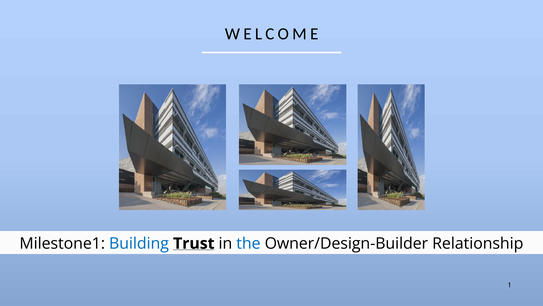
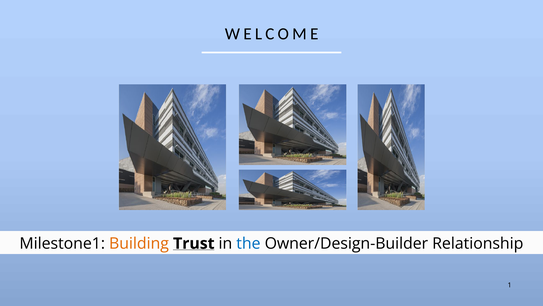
Building colour: blue -> orange
